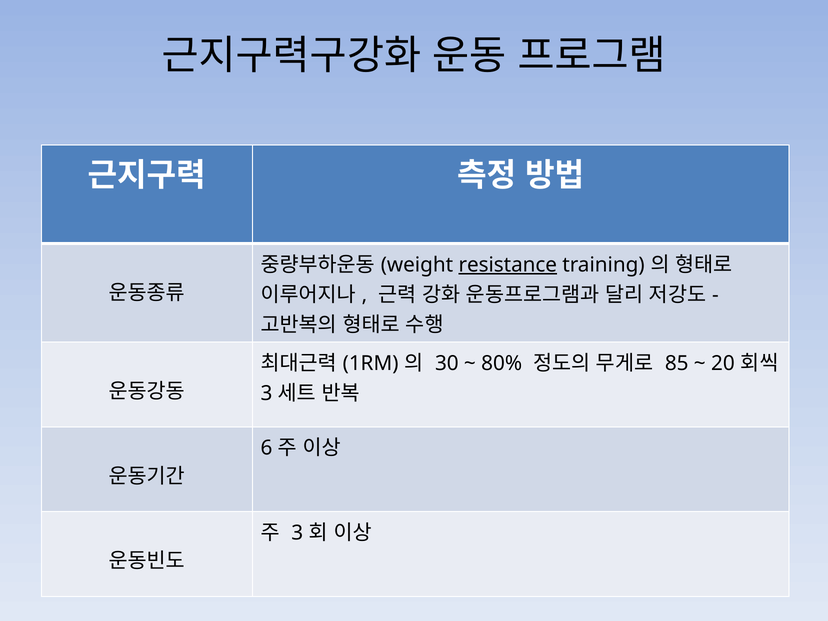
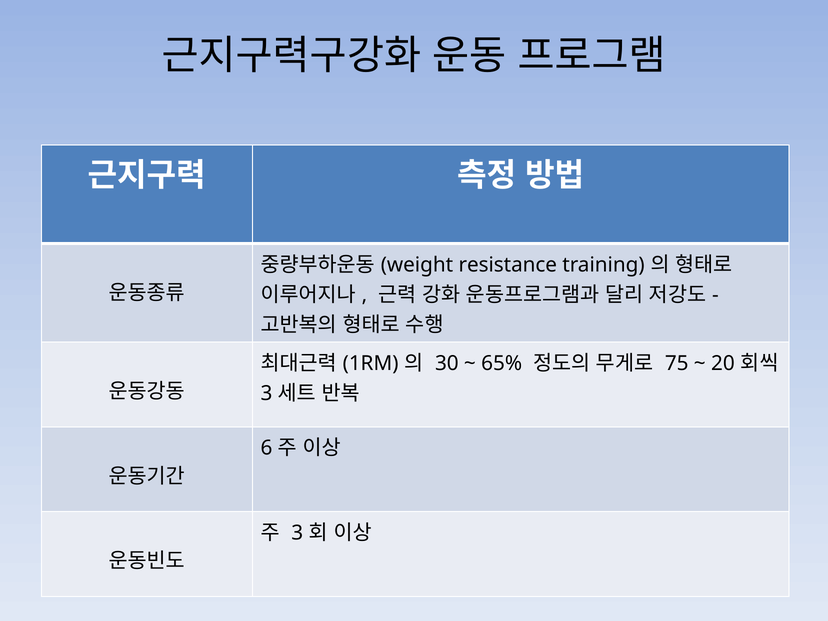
resistance underline: present -> none
80%: 80% -> 65%
85: 85 -> 75
